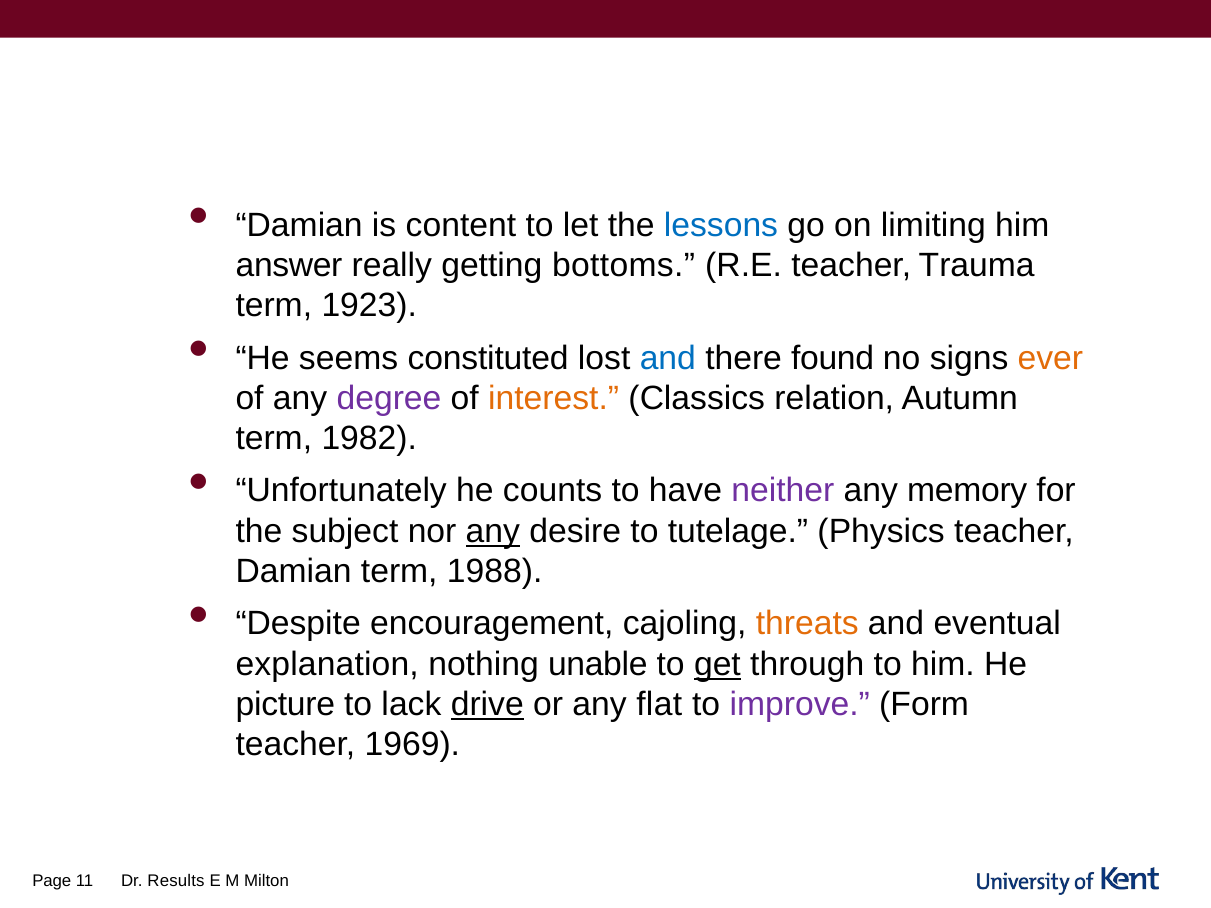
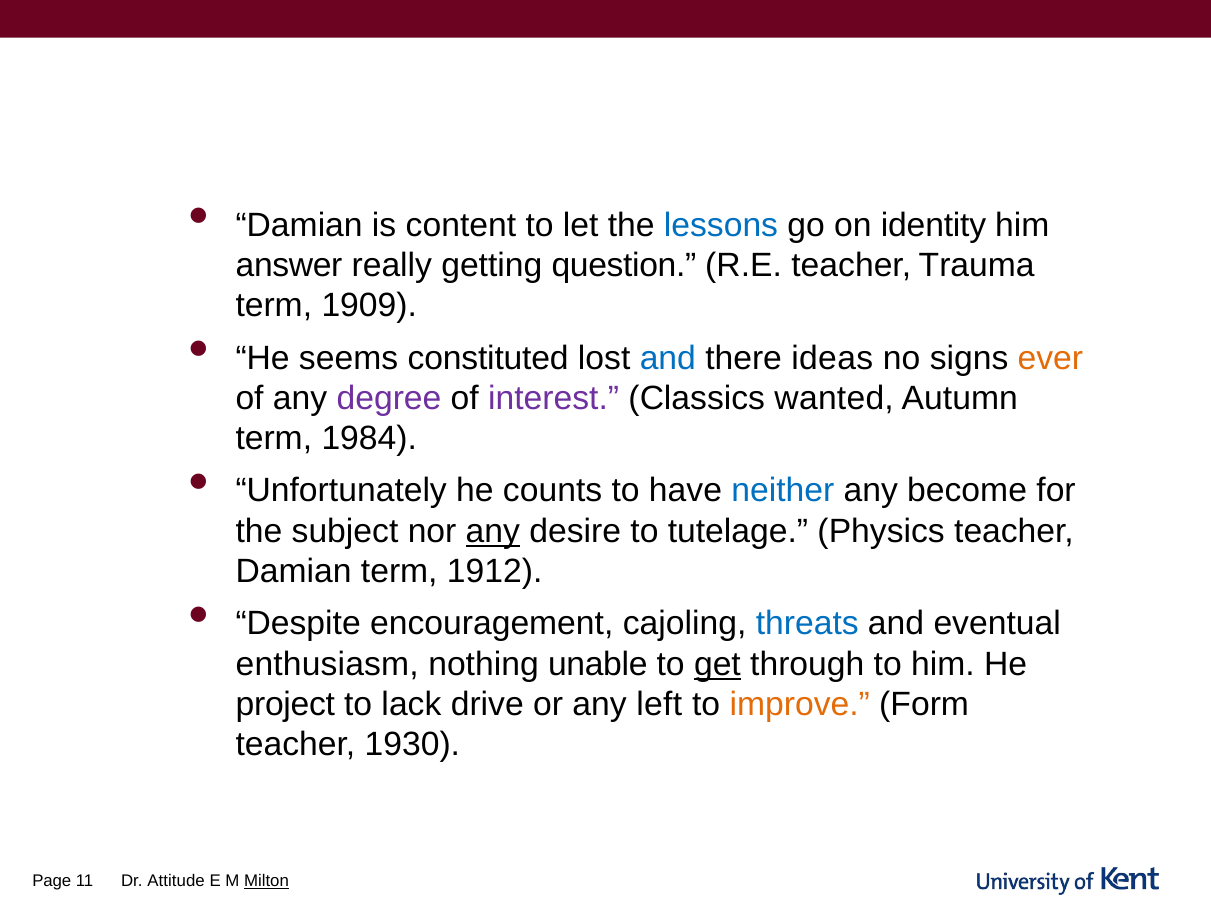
limiting: limiting -> identity
bottoms: bottoms -> question
1923: 1923 -> 1909
found: found -> ideas
interest colour: orange -> purple
relation: relation -> wanted
1982: 1982 -> 1984
neither colour: purple -> blue
memory: memory -> become
1988: 1988 -> 1912
threats colour: orange -> blue
explanation: explanation -> enthusiasm
picture: picture -> project
drive underline: present -> none
flat: flat -> left
improve colour: purple -> orange
1969: 1969 -> 1930
Results: Results -> Attitude
Milton underline: none -> present
